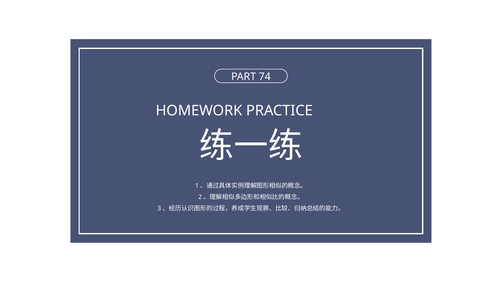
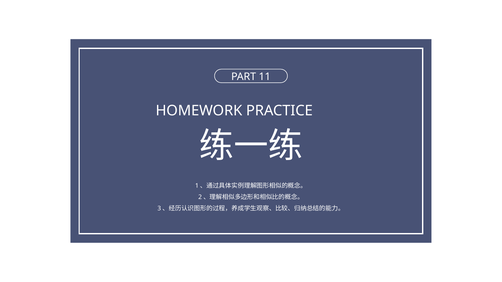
74: 74 -> 11
